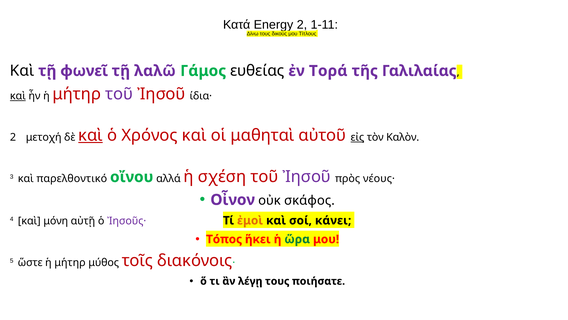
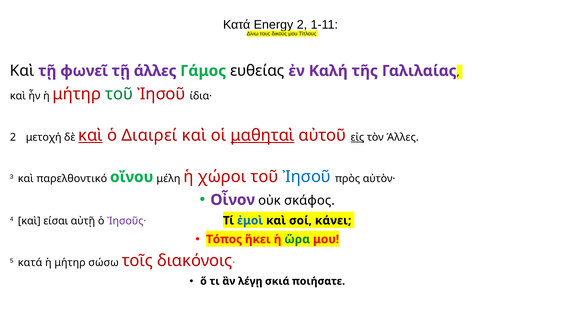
τῇ λαλῶ: λαλῶ -> άλλες
Τορά: Τορά -> Καλή
καὶ at (18, 96) underline: present -> none
τοῦ at (119, 94) colour: purple -> green
Χρόνος: Χρόνος -> Διαιρεί
μαθηταὶ underline: none -> present
τὸν Καλὸν: Καλὸν -> Άλλες
αλλά: αλλά -> μέλη
σχέση: σχέση -> χώροι
Ἰησοῦ at (307, 176) colour: purple -> blue
νέους·: νέους· -> αὐτὸν·
μόνη: μόνη -> είσαι
ἐμοὶ colour: orange -> blue
5 ὥστε: ὥστε -> κατά
μύθος: μύθος -> σώσω
λέγῃ τους: τους -> σκιά
